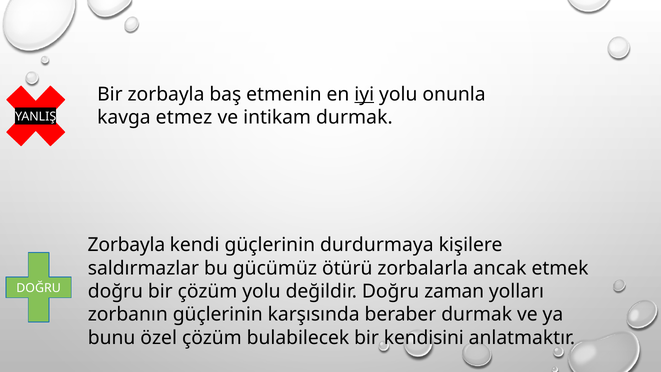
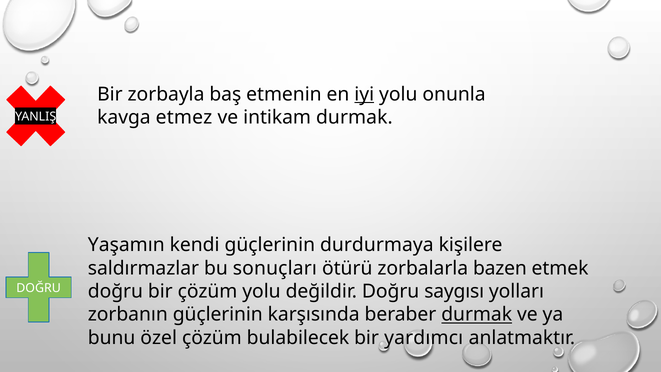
Zorbayla at (126, 245): Zorbayla -> Yaşamın
gücümüz: gücümüz -> sonuçları
ancak: ancak -> bazen
zaman: zaman -> saygısı
durmak at (477, 314) underline: none -> present
kendisini: kendisini -> yardımcı
